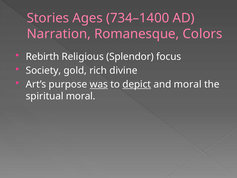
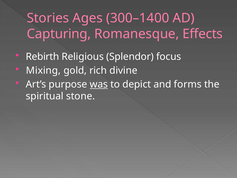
734–1400: 734–1400 -> 300–1400
Narration: Narration -> Capturing
Colors: Colors -> Effects
Society: Society -> Mixing
depict underline: present -> none
and moral: moral -> forms
spiritual moral: moral -> stone
